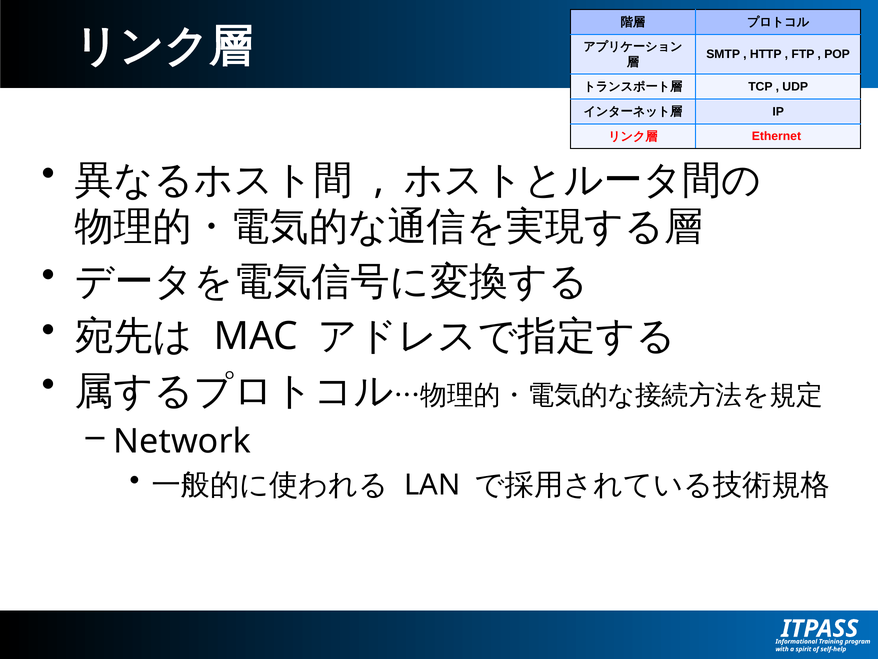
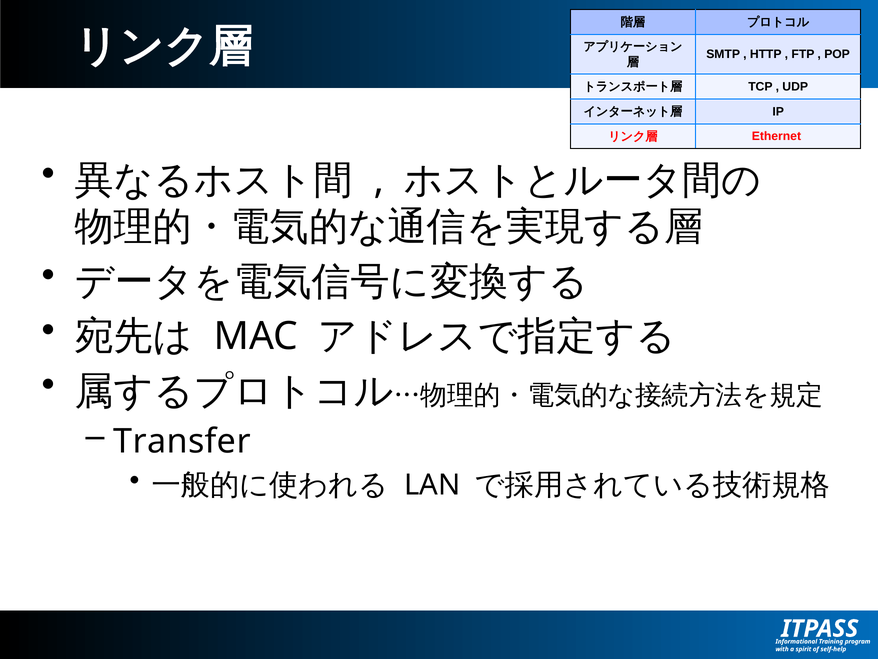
Network: Network -> Transfer
